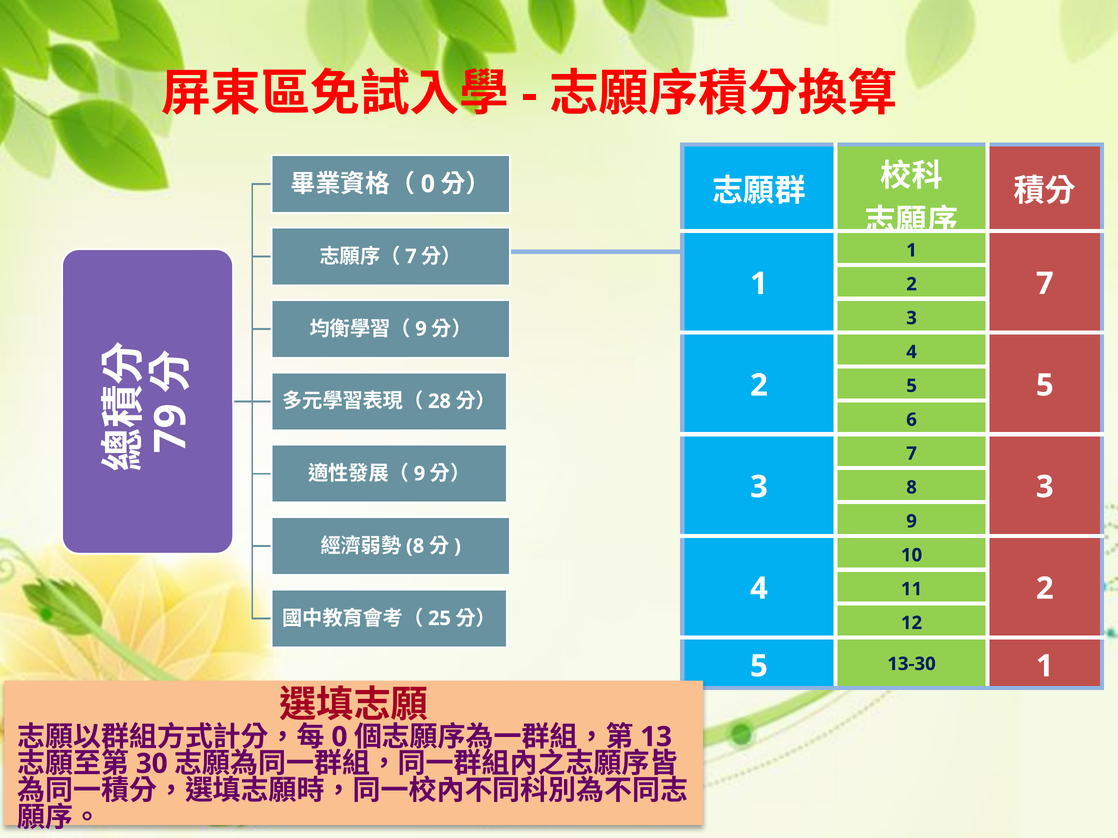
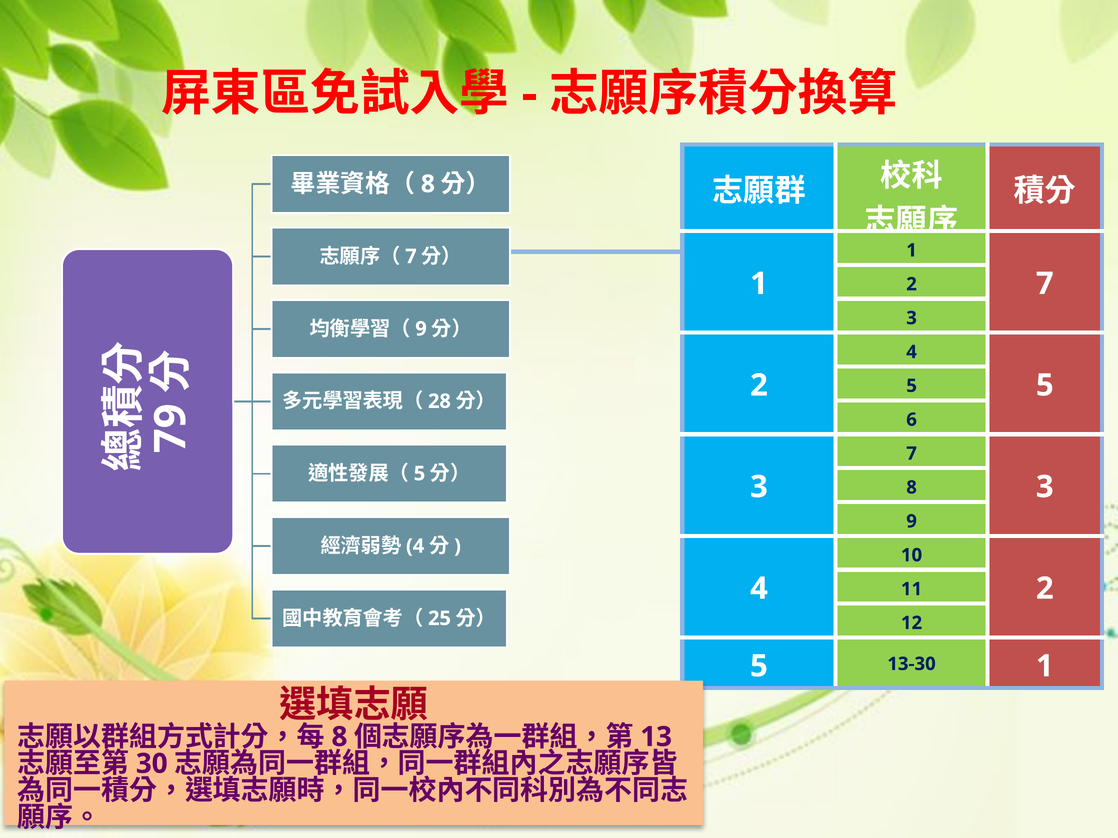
0 at (428, 184): 0 -> 8
9 at (419, 474): 9 -> 5
8 at (415, 546): 8 -> 4
0 at (339, 737): 0 -> 8
